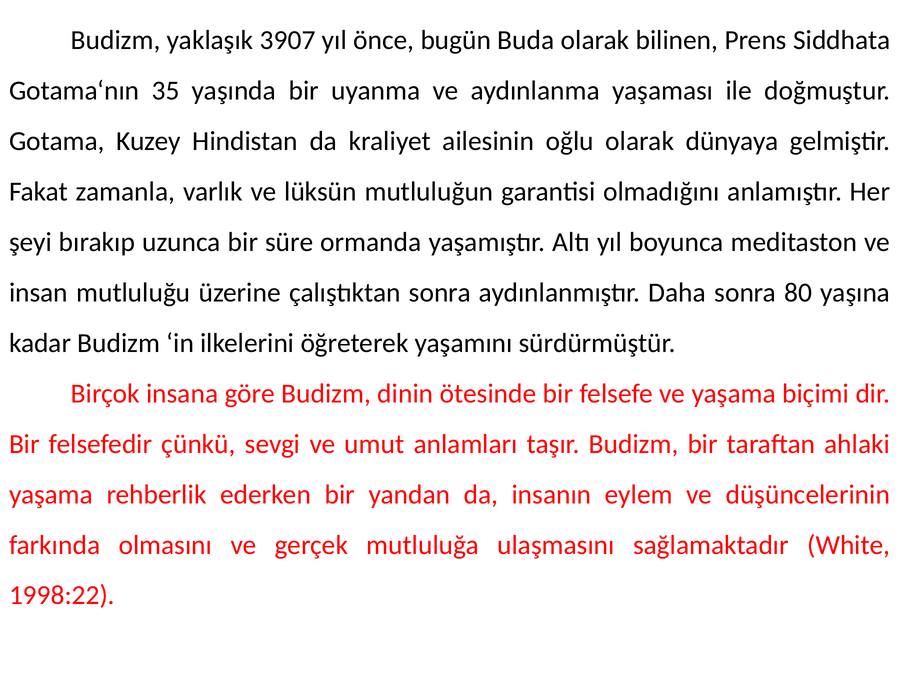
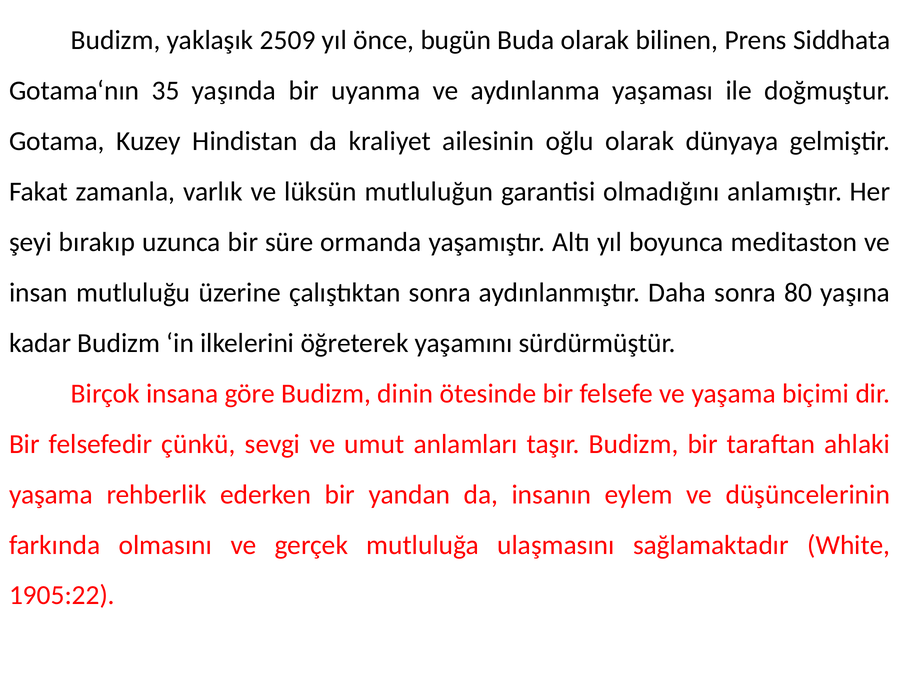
3907: 3907 -> 2509
1998:22: 1998:22 -> 1905:22
